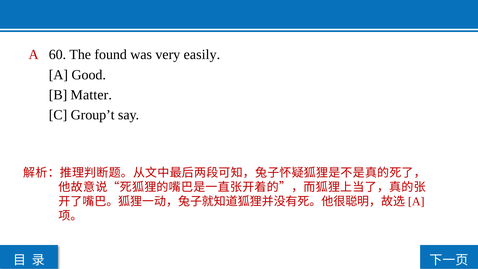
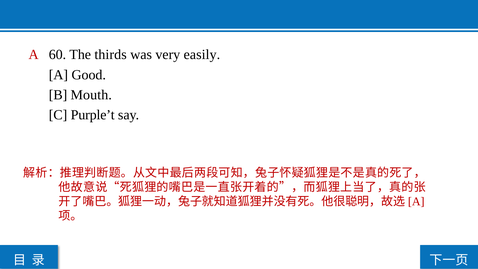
found: found -> thirds
Matter: Matter -> Mouth
Group’t: Group’t -> Purple’t
